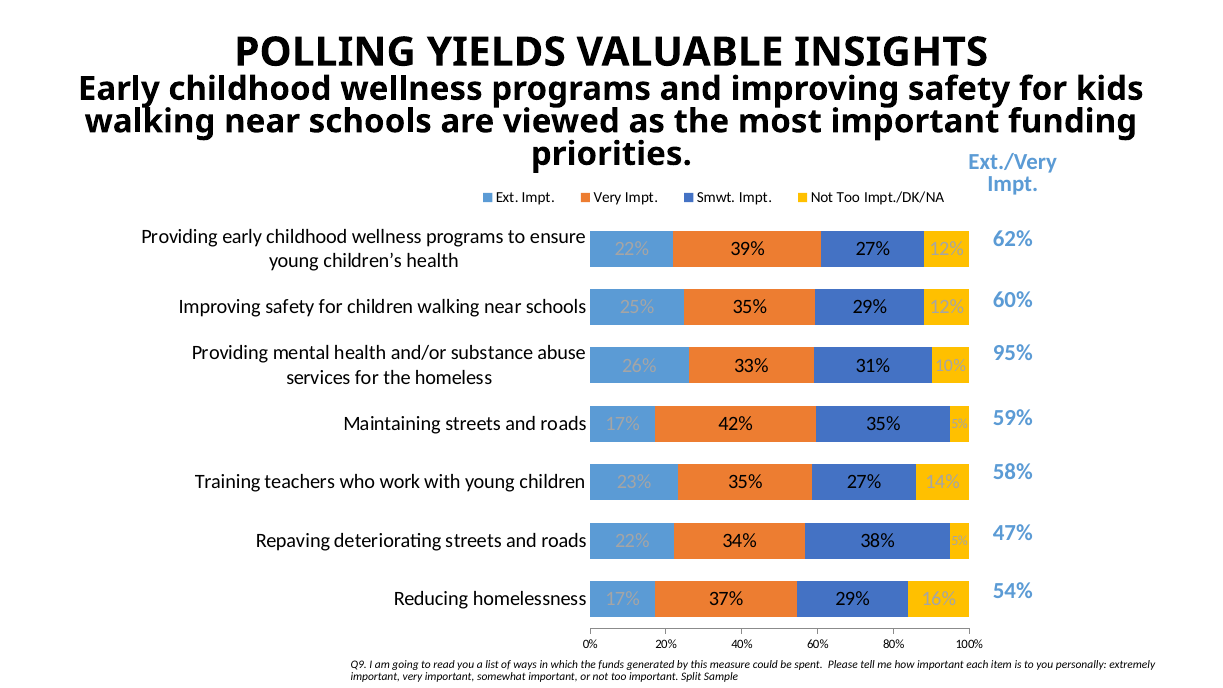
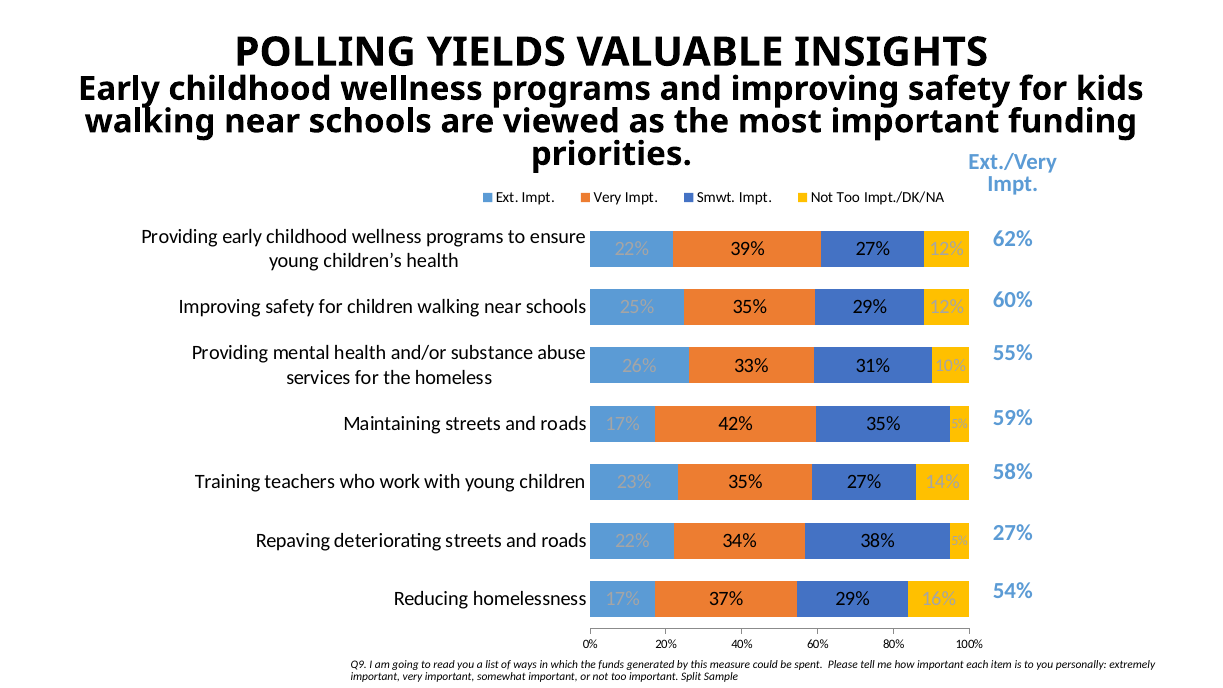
95%: 95% -> 55%
47% at (1013, 533): 47% -> 27%
